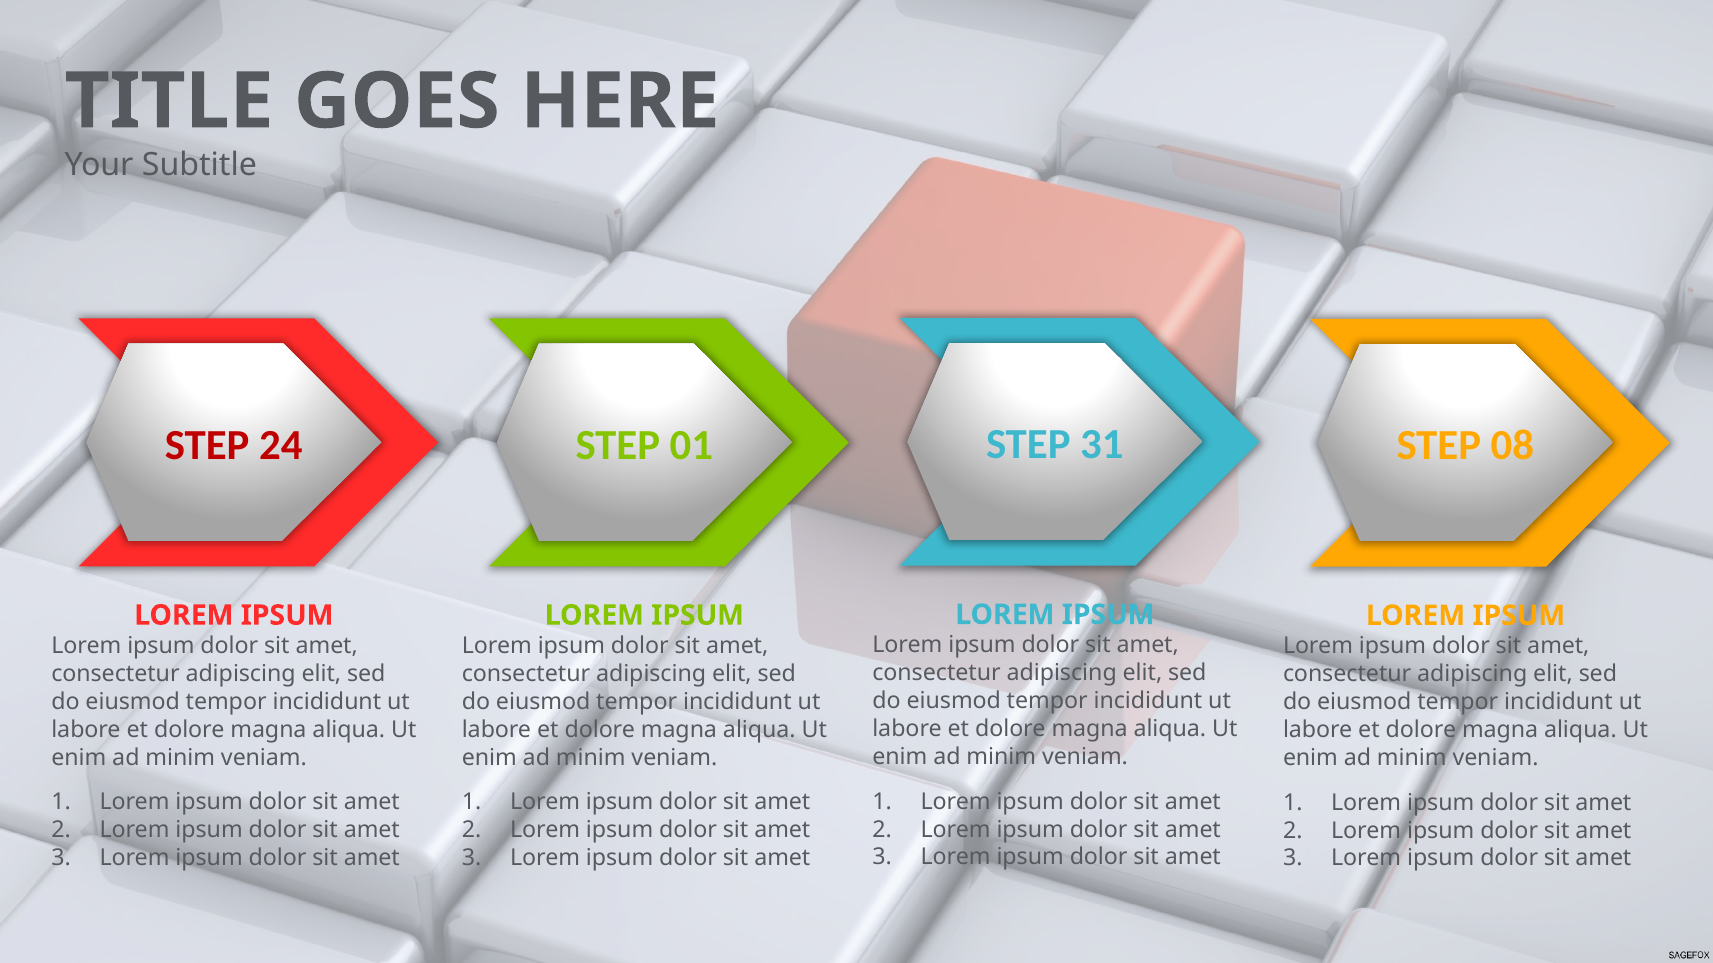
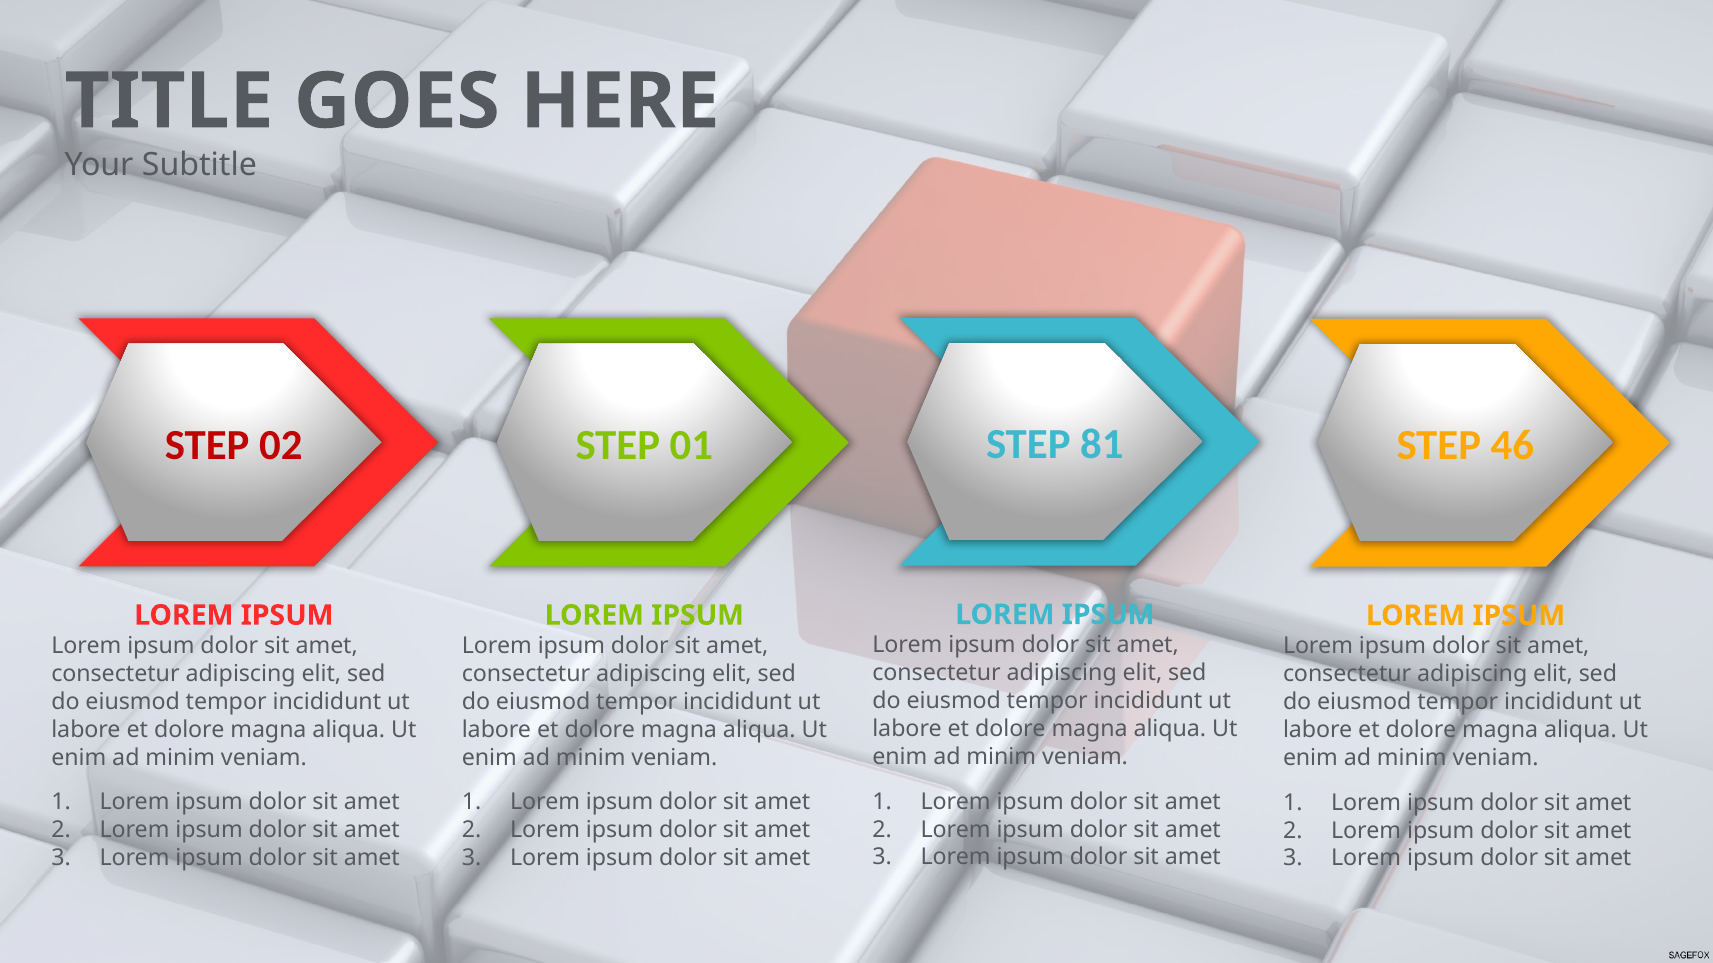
31: 31 -> 81
24: 24 -> 02
08: 08 -> 46
